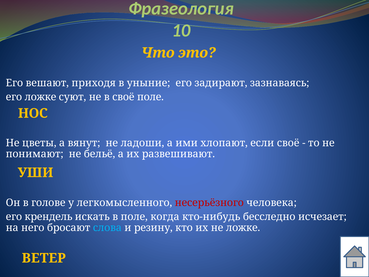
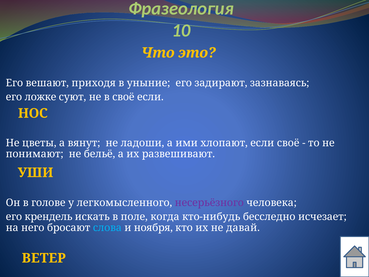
своё поле: поле -> если
несерьёзного colour: red -> purple
резину: резину -> ноября
не ложке: ложке -> давай
